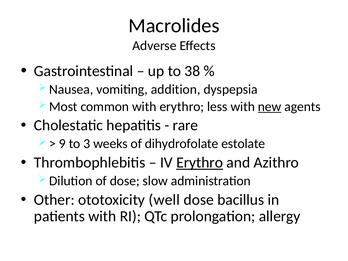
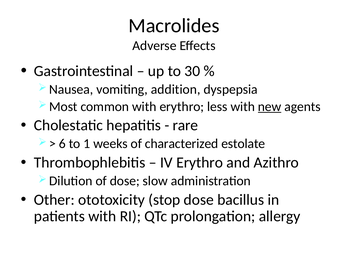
38: 38 -> 30
9: 9 -> 6
3: 3 -> 1
dihydrofolate: dihydrofolate -> characterized
Erythro at (200, 163) underline: present -> none
well: well -> stop
